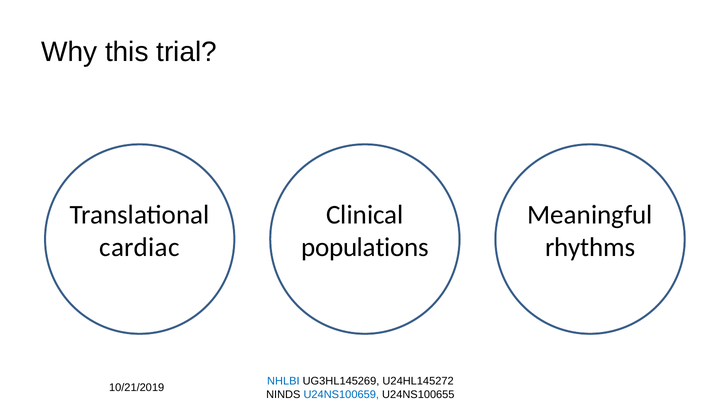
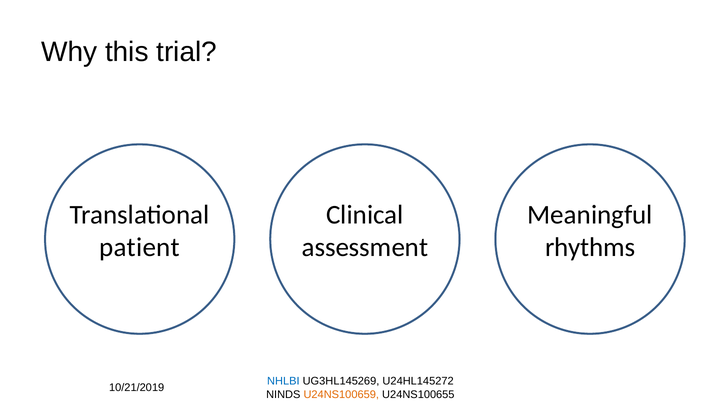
cardiac: cardiac -> patient
populations: populations -> assessment
U24NS100659 colour: blue -> orange
